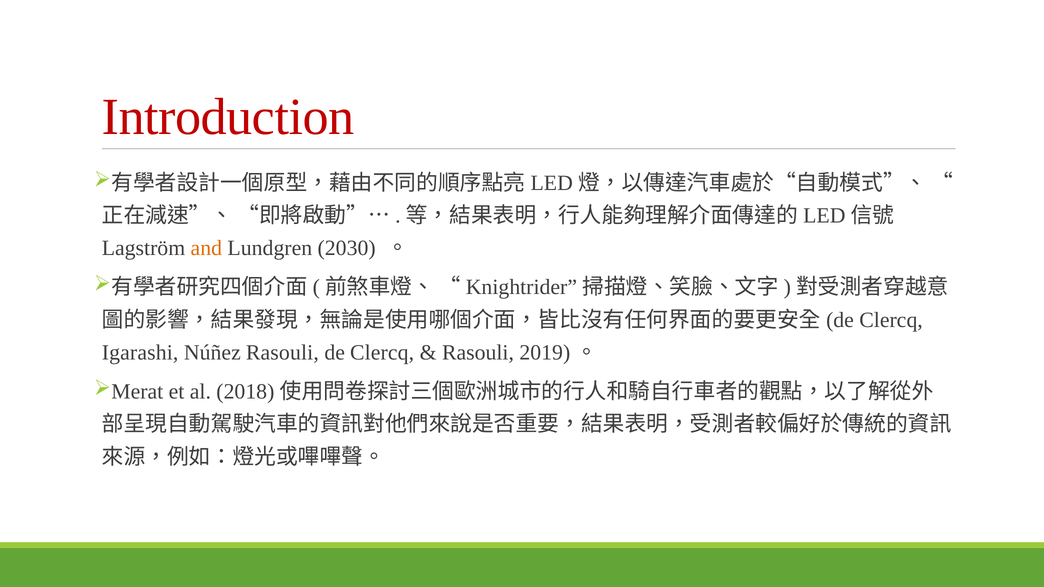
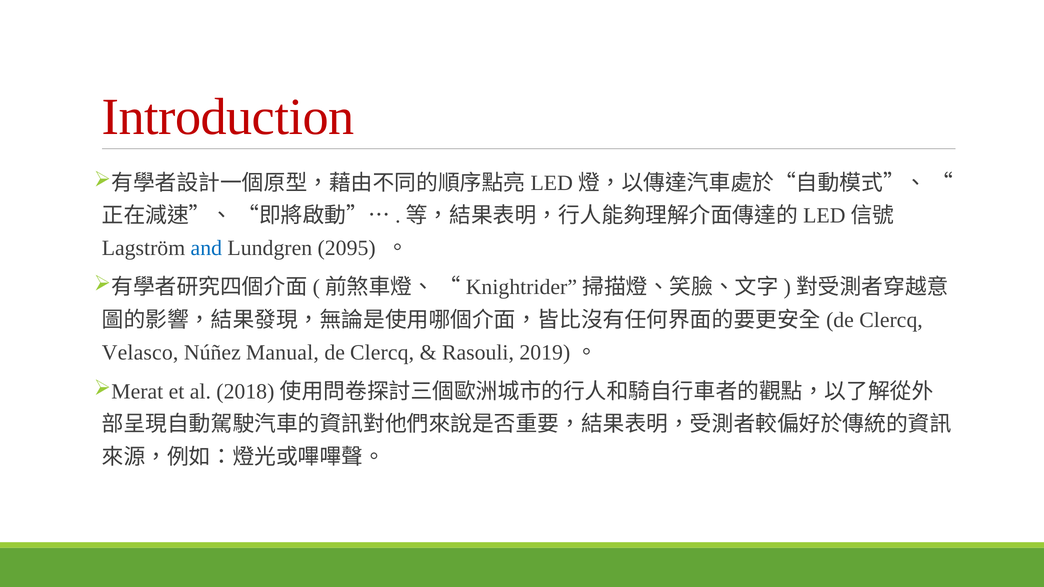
and colour: orange -> blue
2030: 2030 -> 2095
Igarashi: Igarashi -> Velasco
Núñez Rasouli: Rasouli -> Manual
